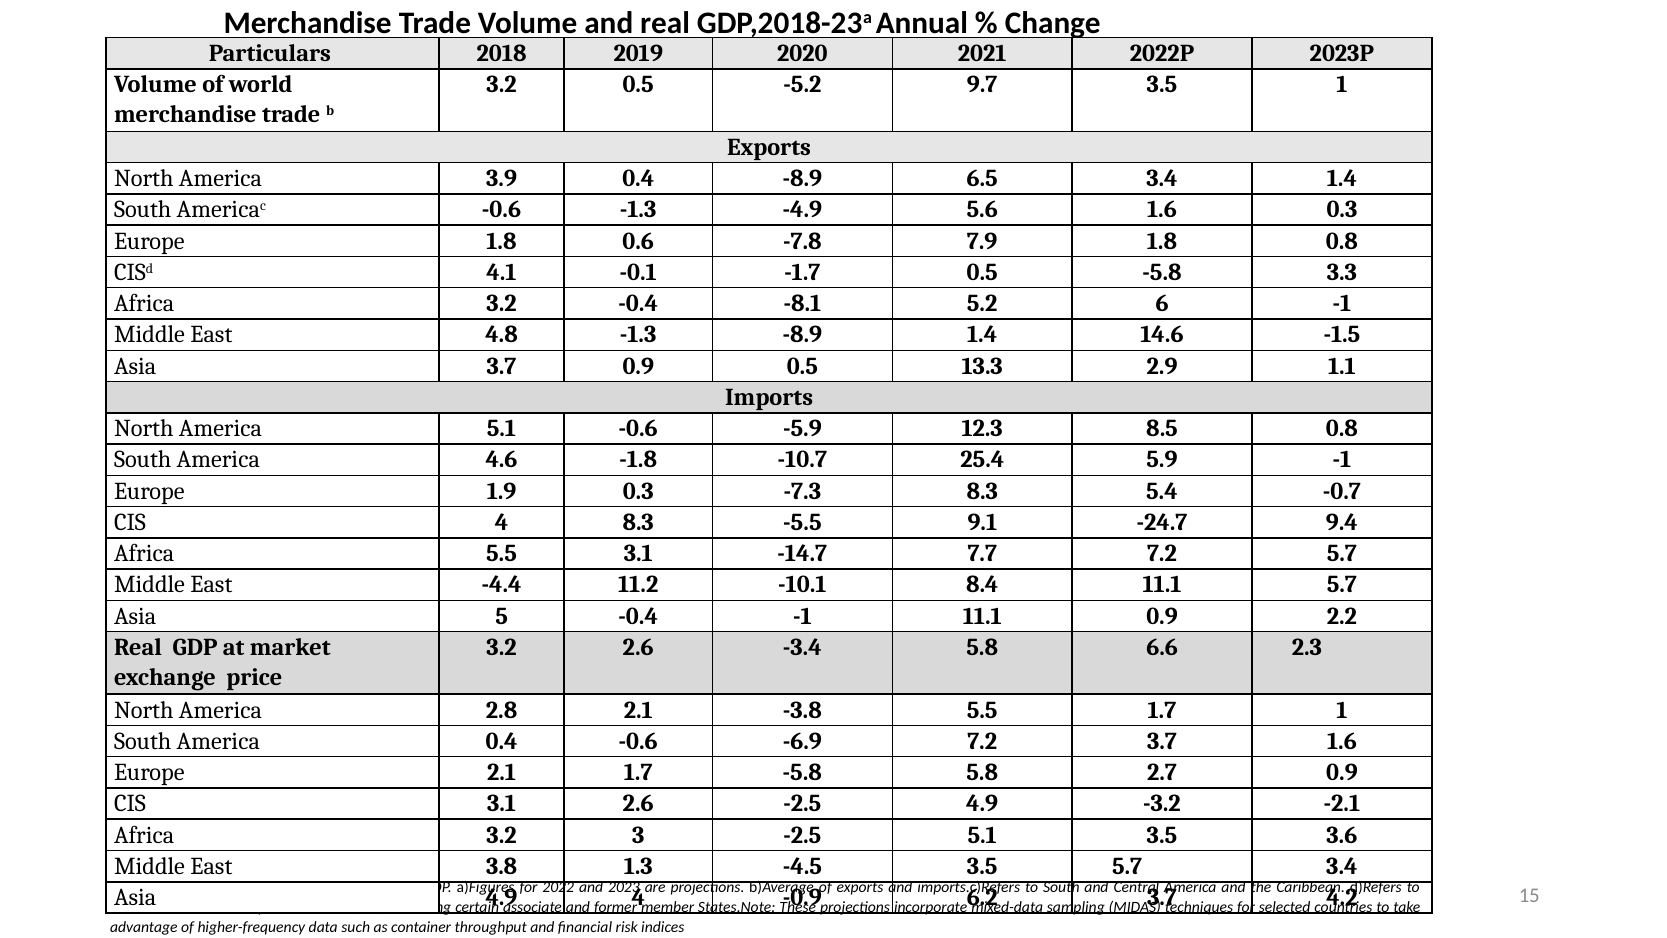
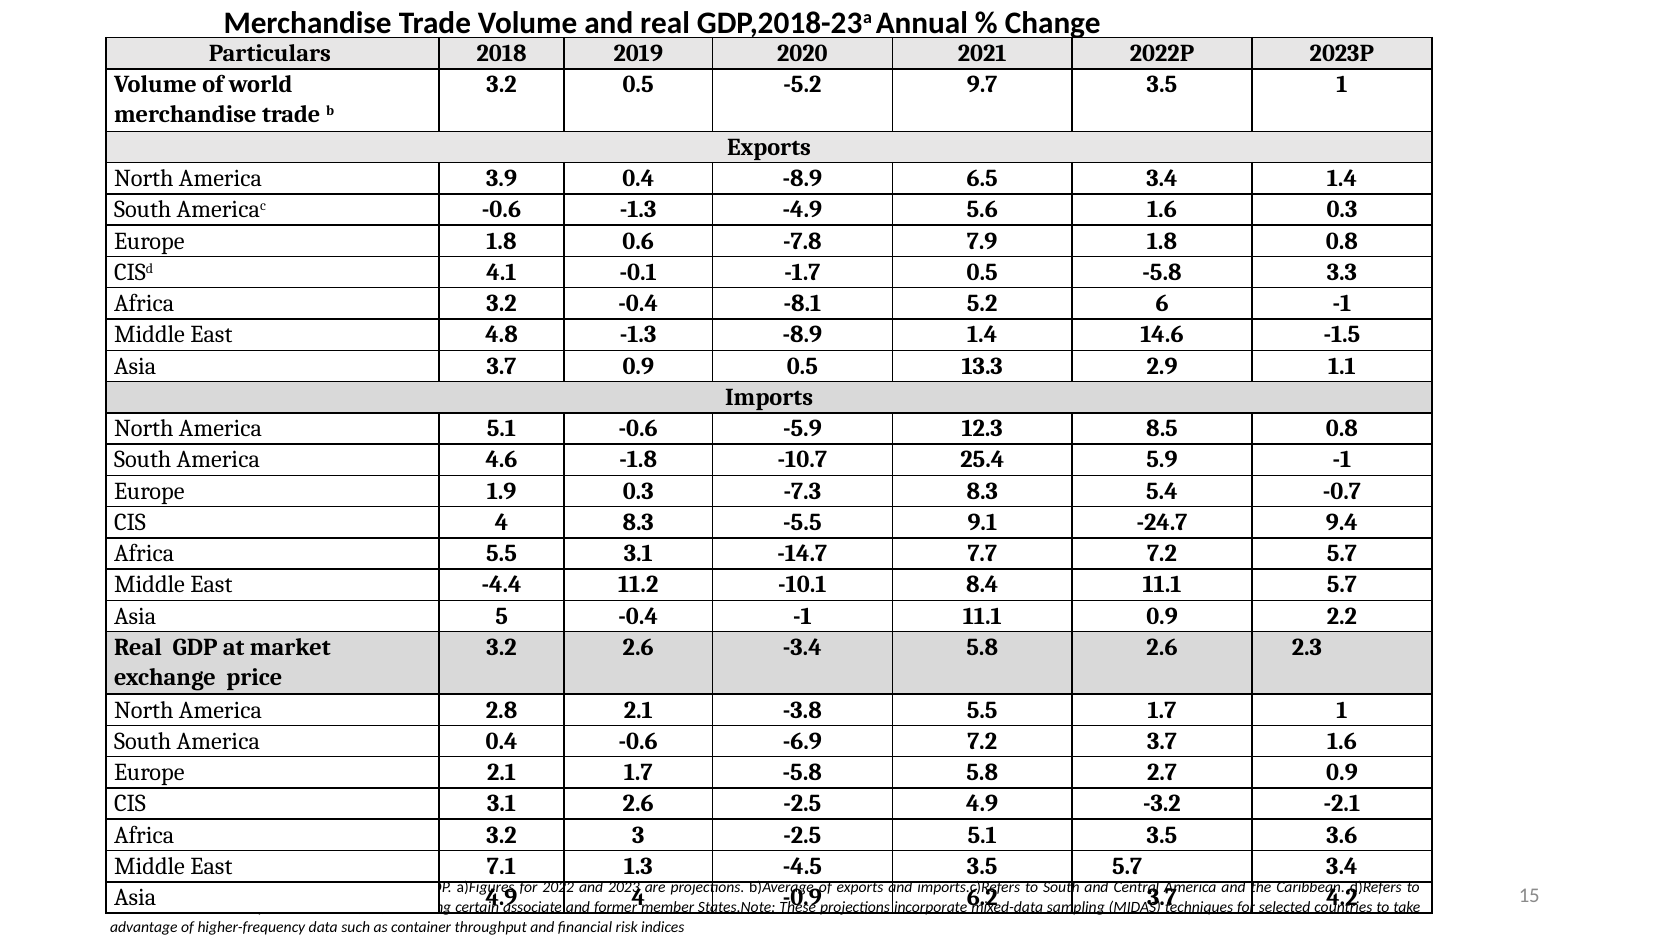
5.8 6.6: 6.6 -> 2.6
3.8: 3.8 -> 7.1
